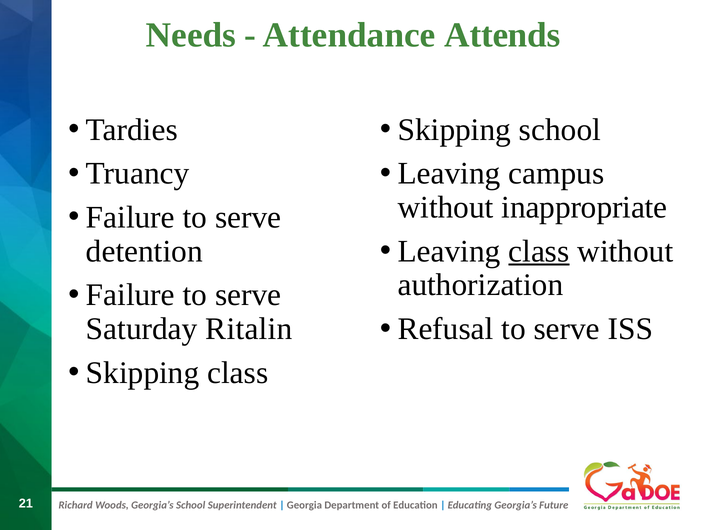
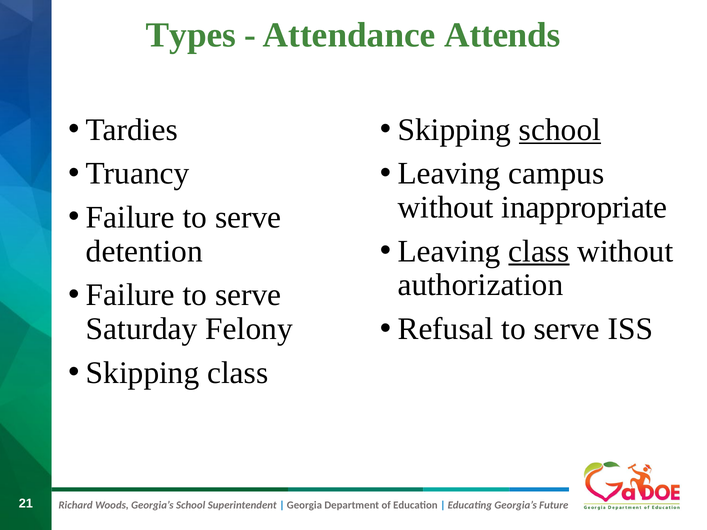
Needs: Needs -> Types
school at (560, 130) underline: none -> present
Ritalin: Ritalin -> Felony
